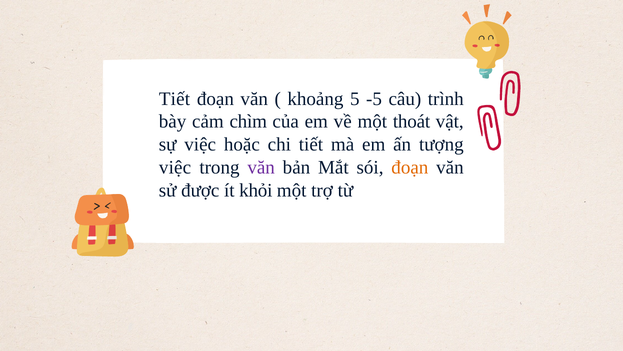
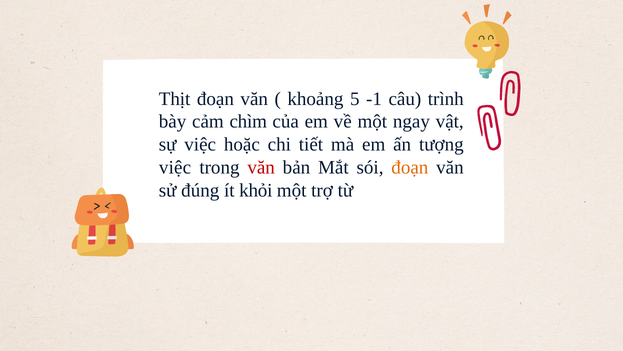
Tiết at (174, 99): Tiết -> Thịt
-5: -5 -> -1
thoát: thoát -> ngay
văn at (261, 167) colour: purple -> red
được: được -> đúng
